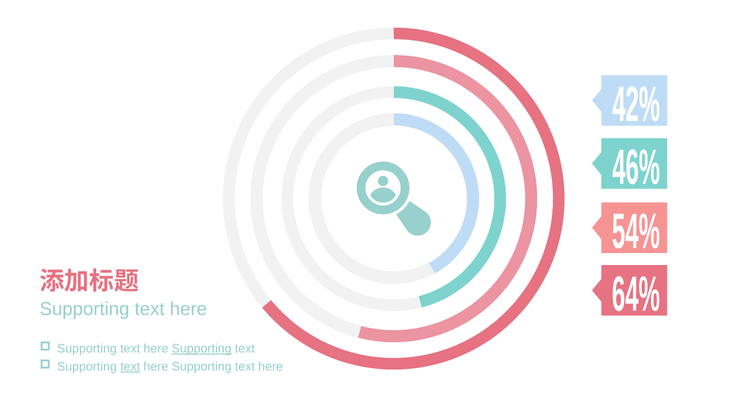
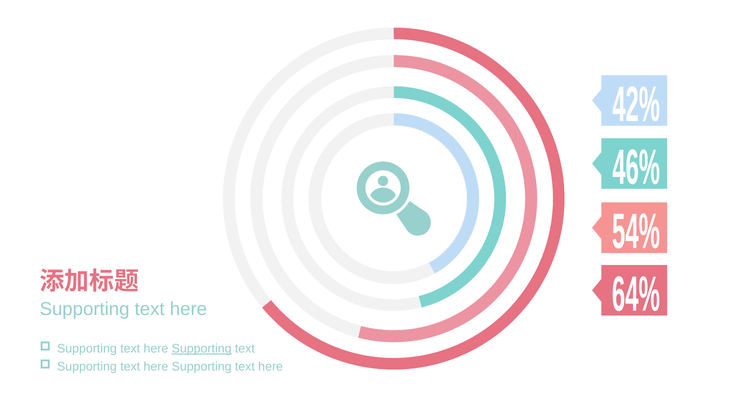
text at (130, 366) underline: present -> none
